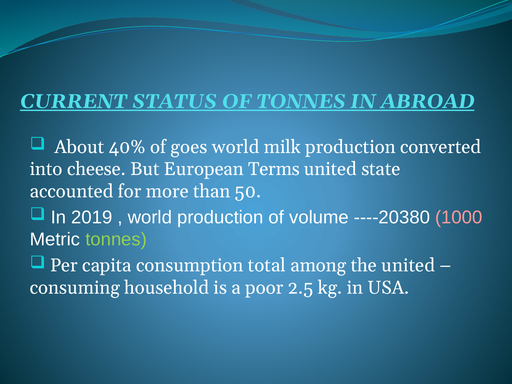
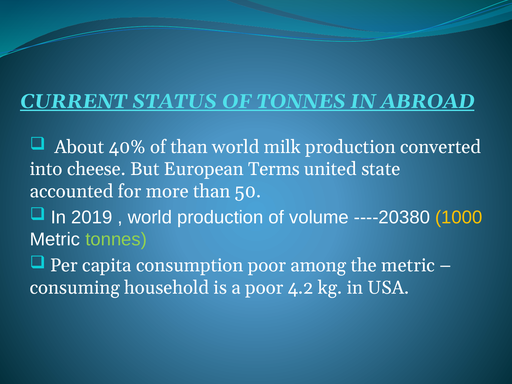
of goes: goes -> than
1000 colour: pink -> yellow
consumption total: total -> poor
the united: united -> metric
2.5: 2.5 -> 4.2
